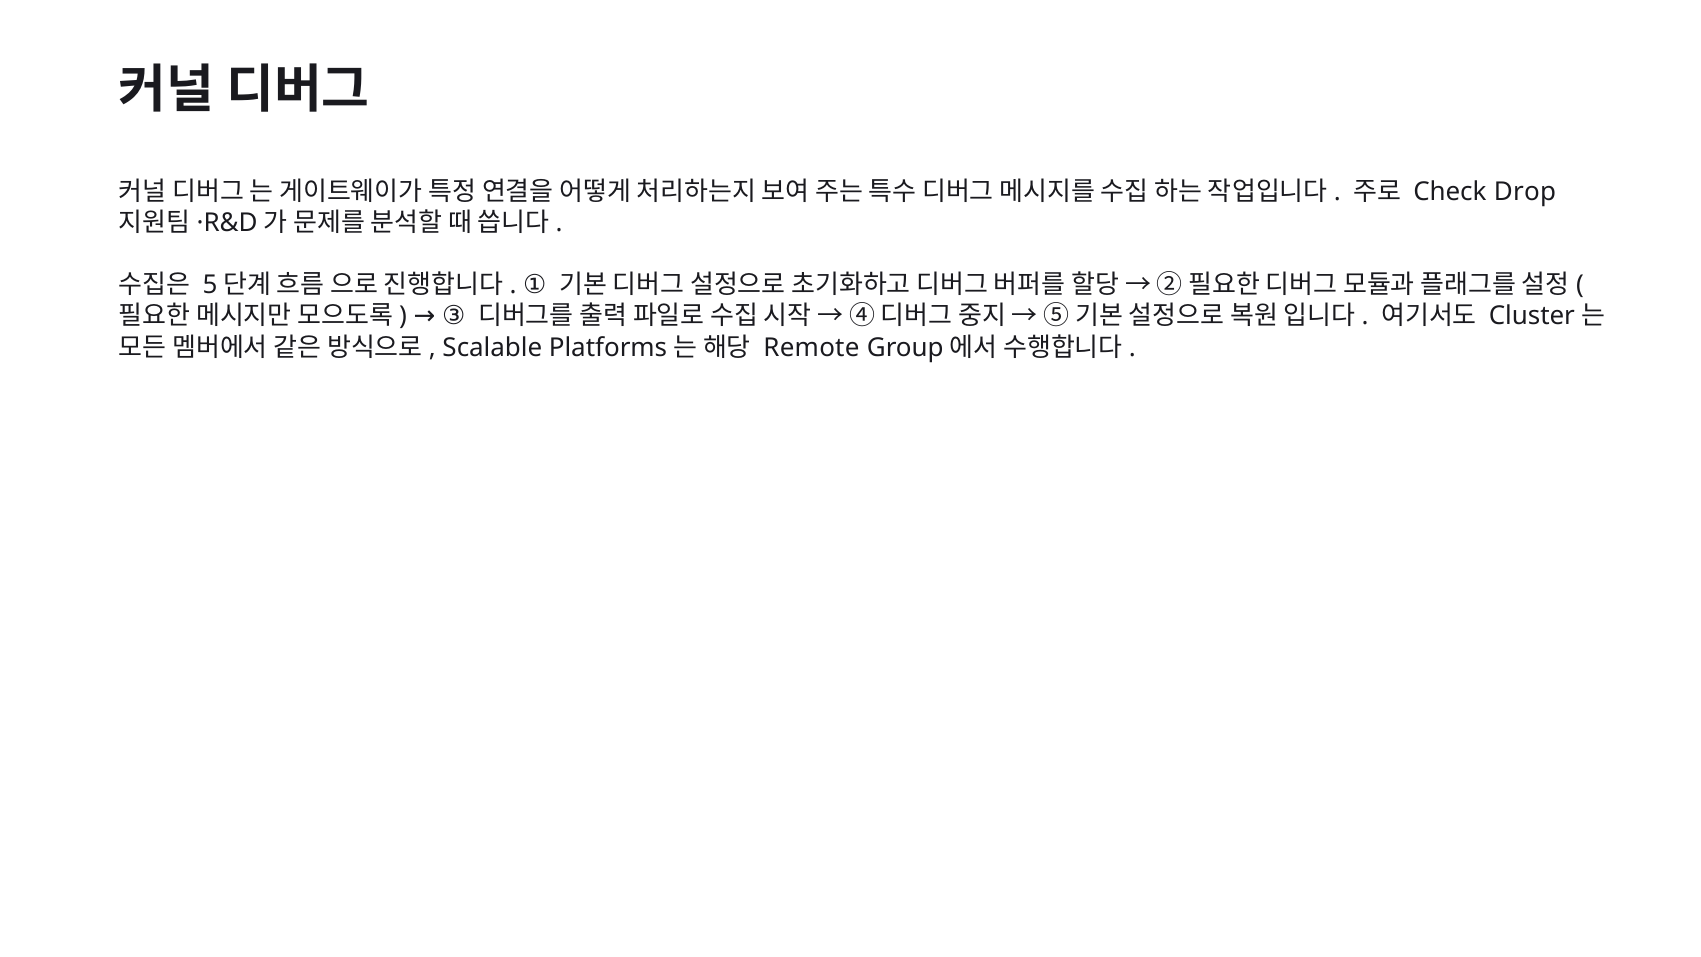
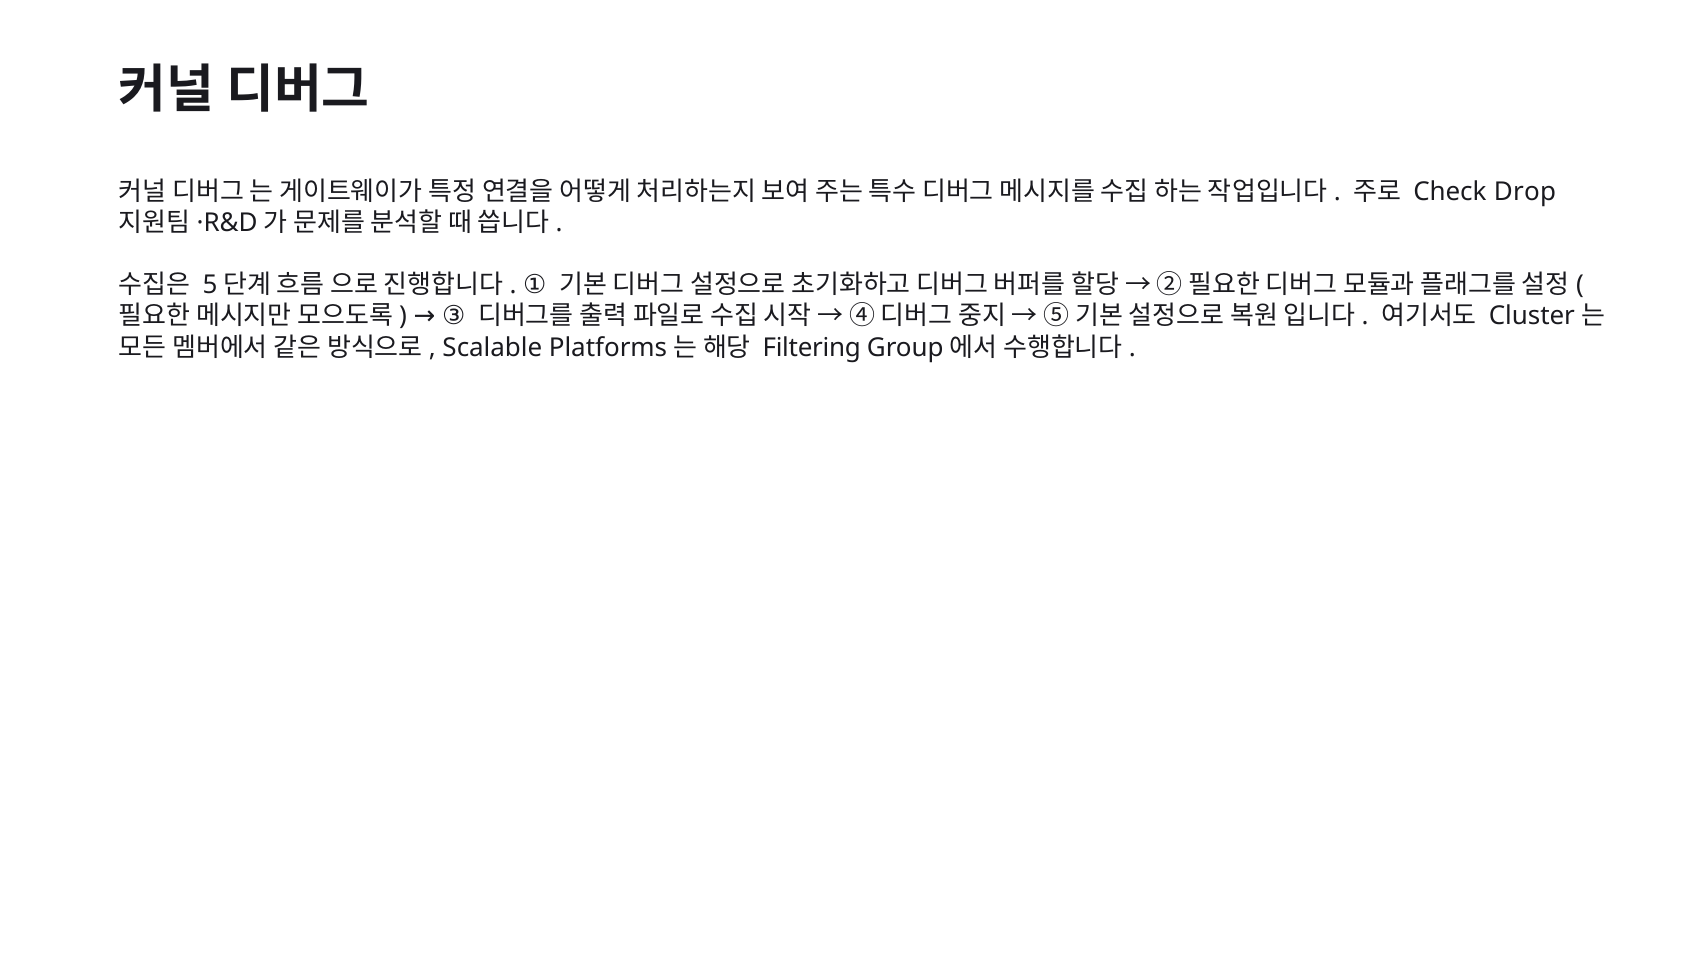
Remote: Remote -> Filtering
